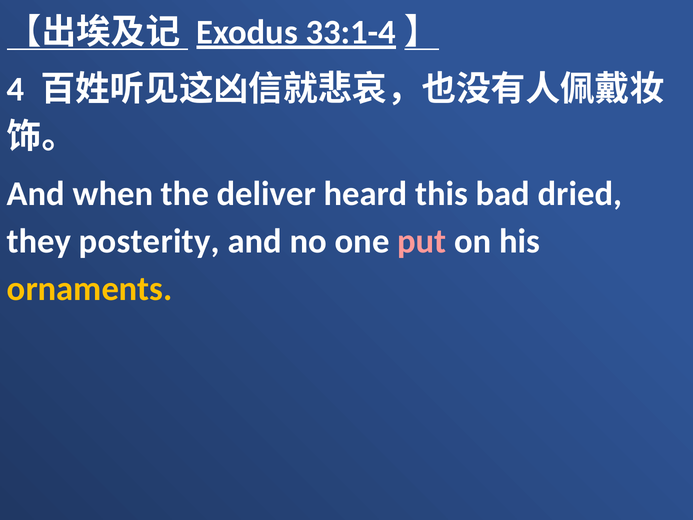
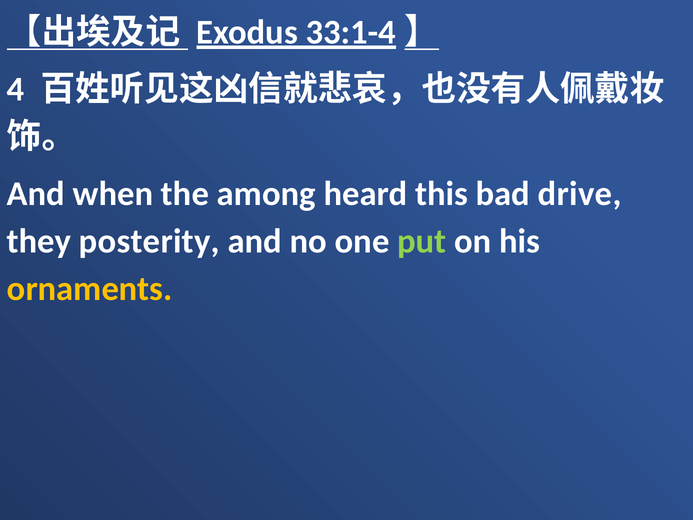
deliver: deliver -> among
dried: dried -> drive
put colour: pink -> light green
